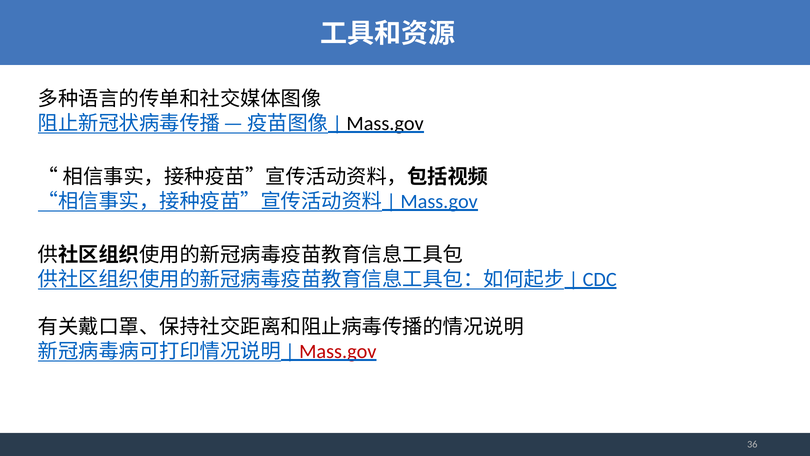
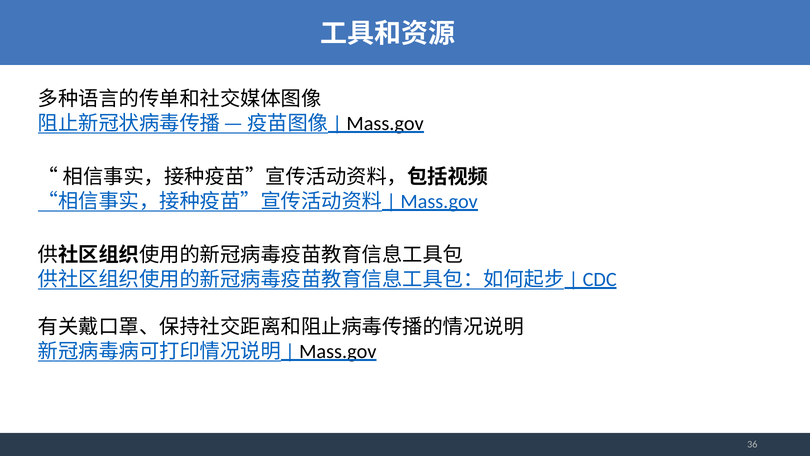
Mass.gov at (338, 351) colour: red -> black
